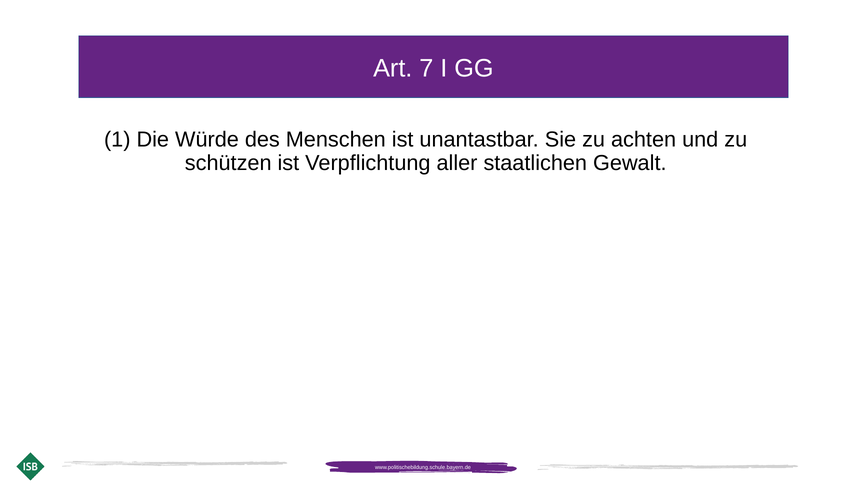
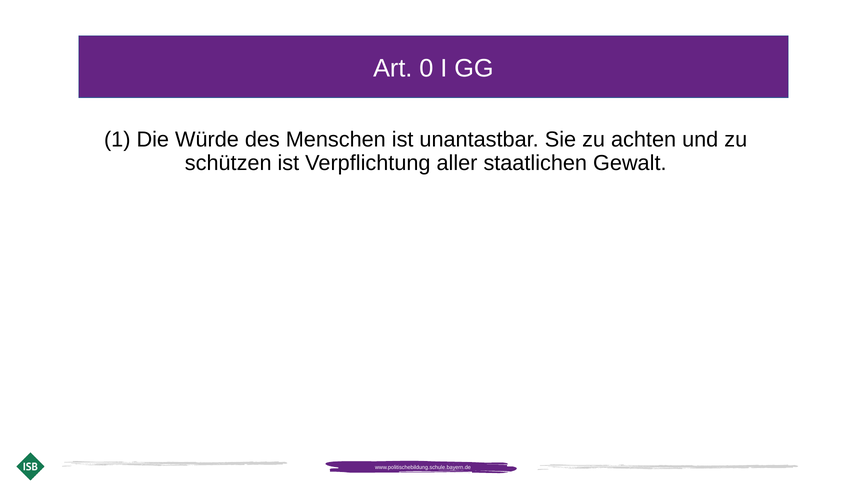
7: 7 -> 0
